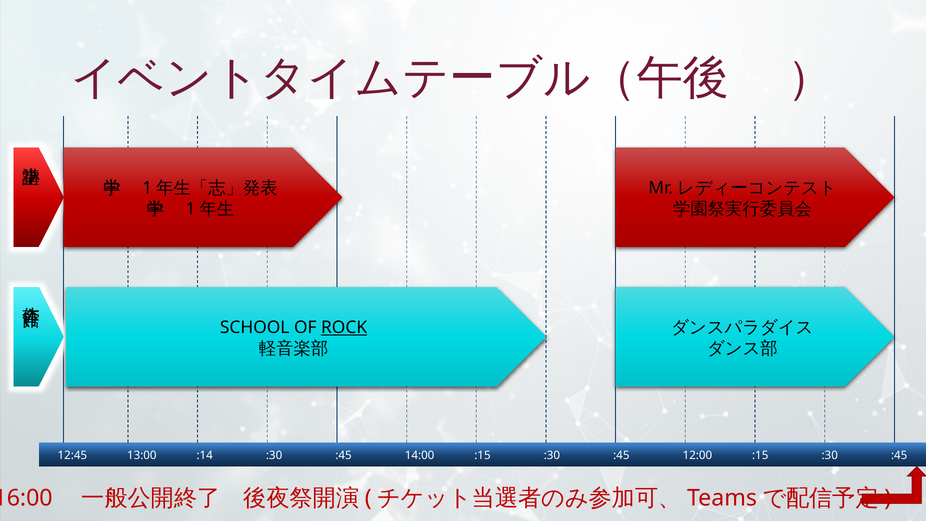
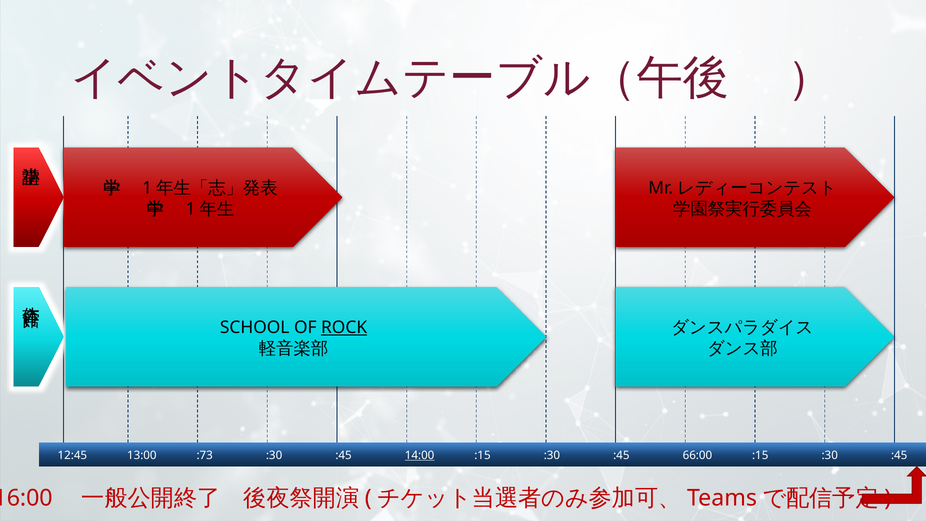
:14: :14 -> :73
14:00 underline: none -> present
12:00: 12:00 -> 66:00
